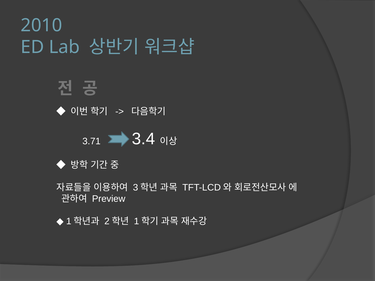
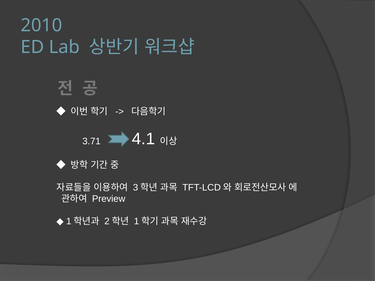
3.4: 3.4 -> 4.1
